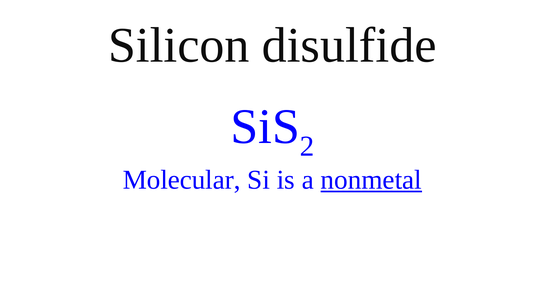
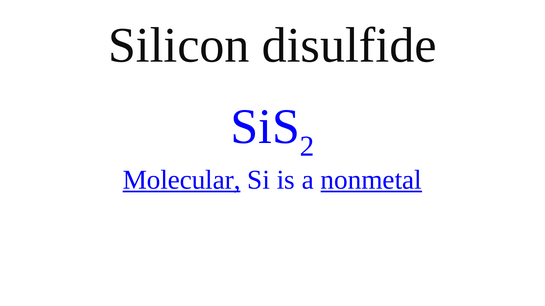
Molecular underline: none -> present
